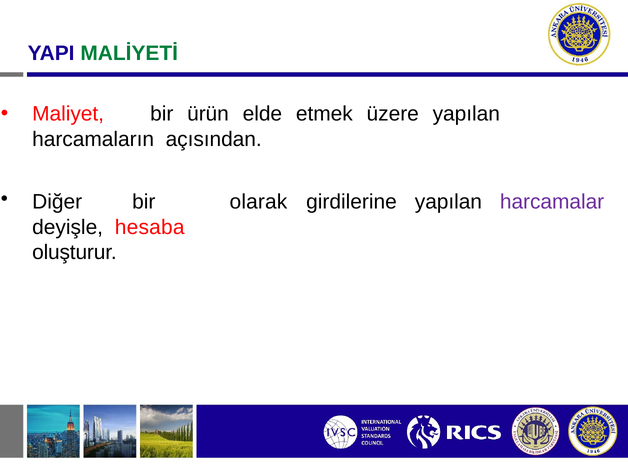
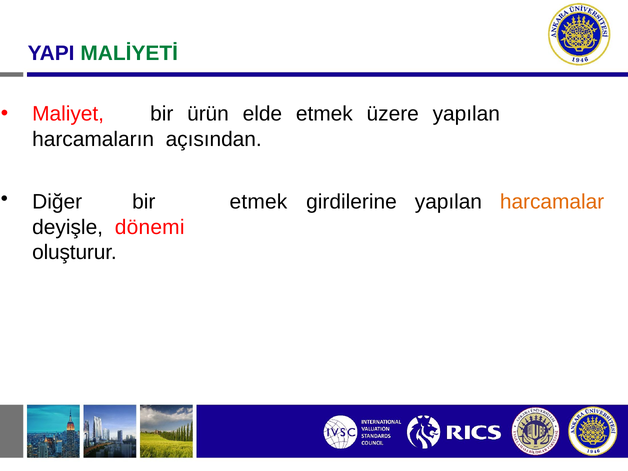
olarak at (258, 202): olarak -> etmek
harcamalar colour: purple -> orange
hesaba: hesaba -> dönemi
